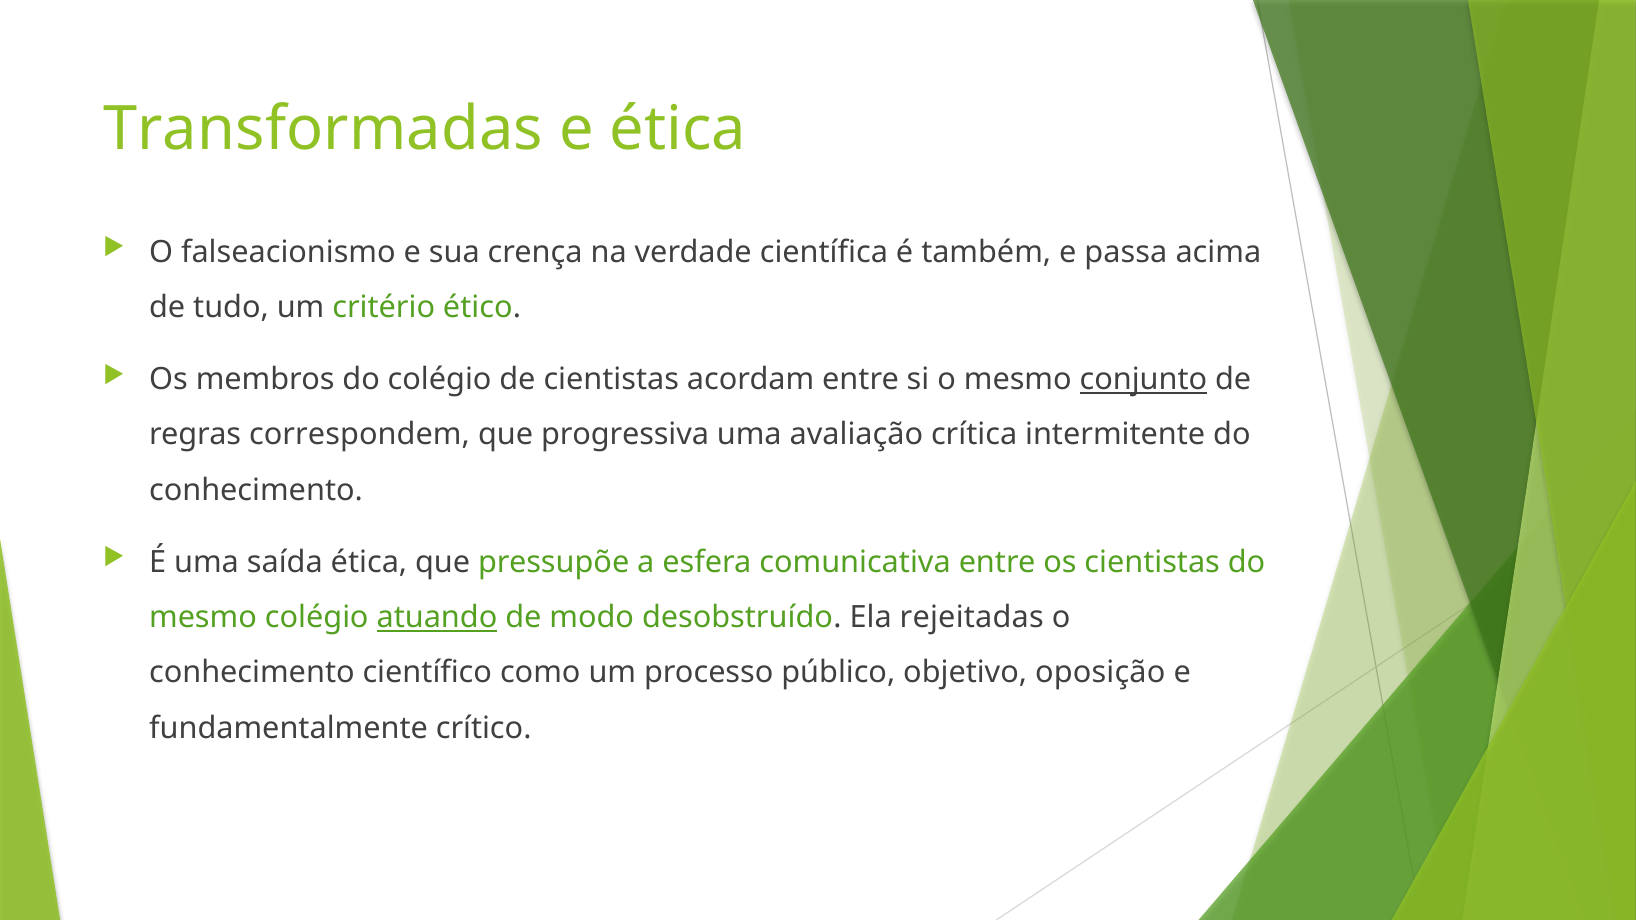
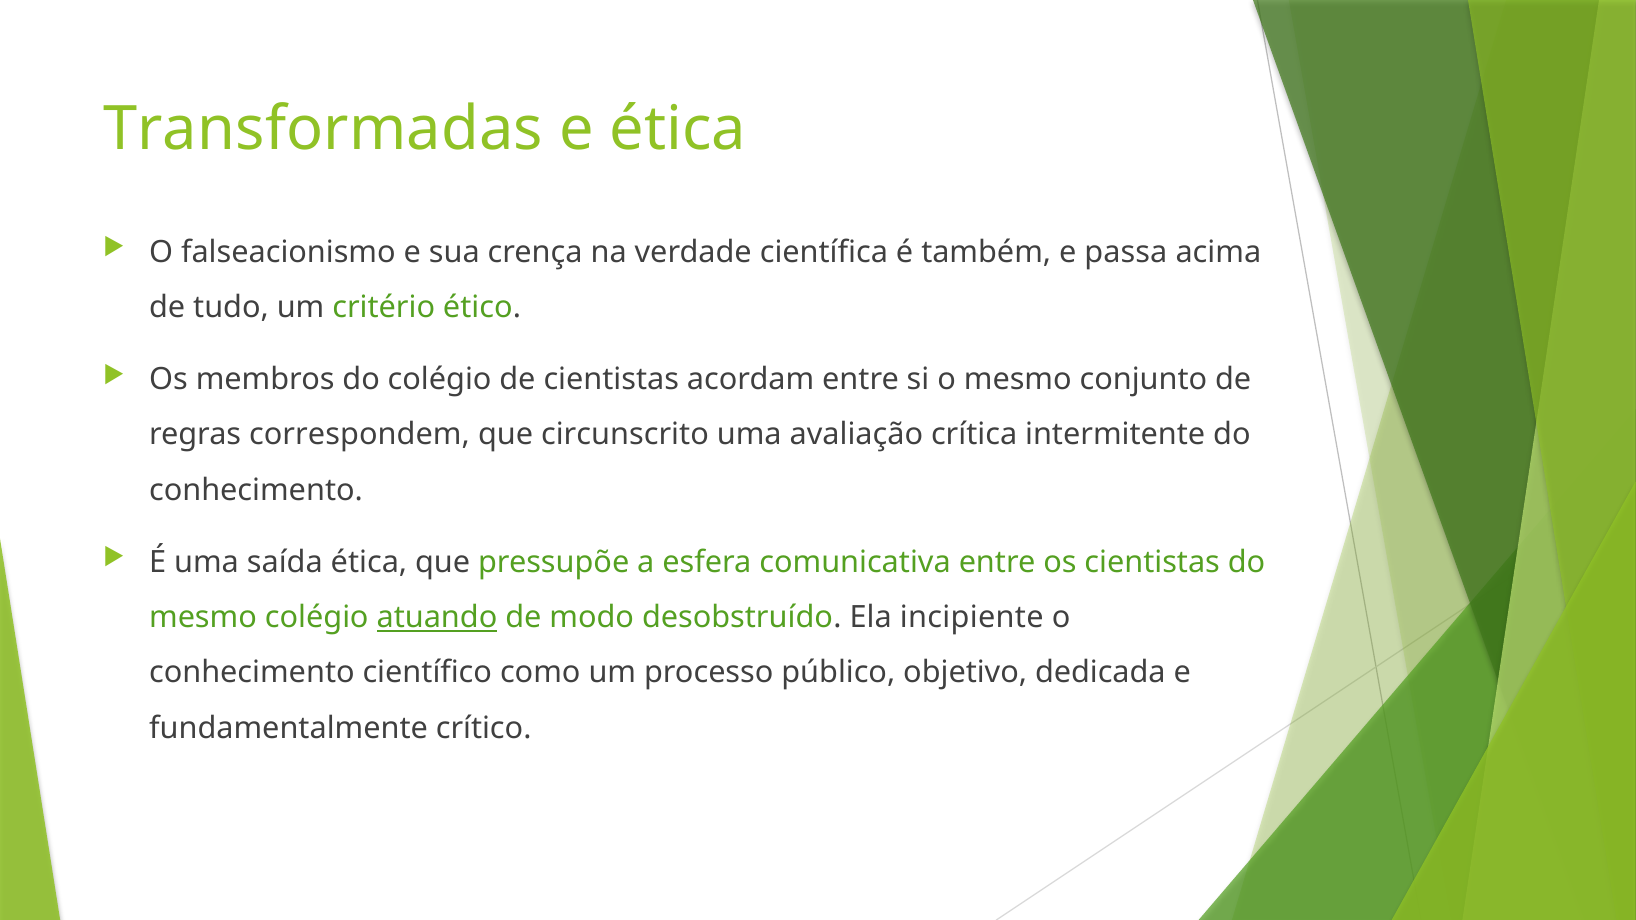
conjunto underline: present -> none
progressiva: progressiva -> circunscrito
rejeitadas: rejeitadas -> incipiente
oposição: oposição -> dedicada
